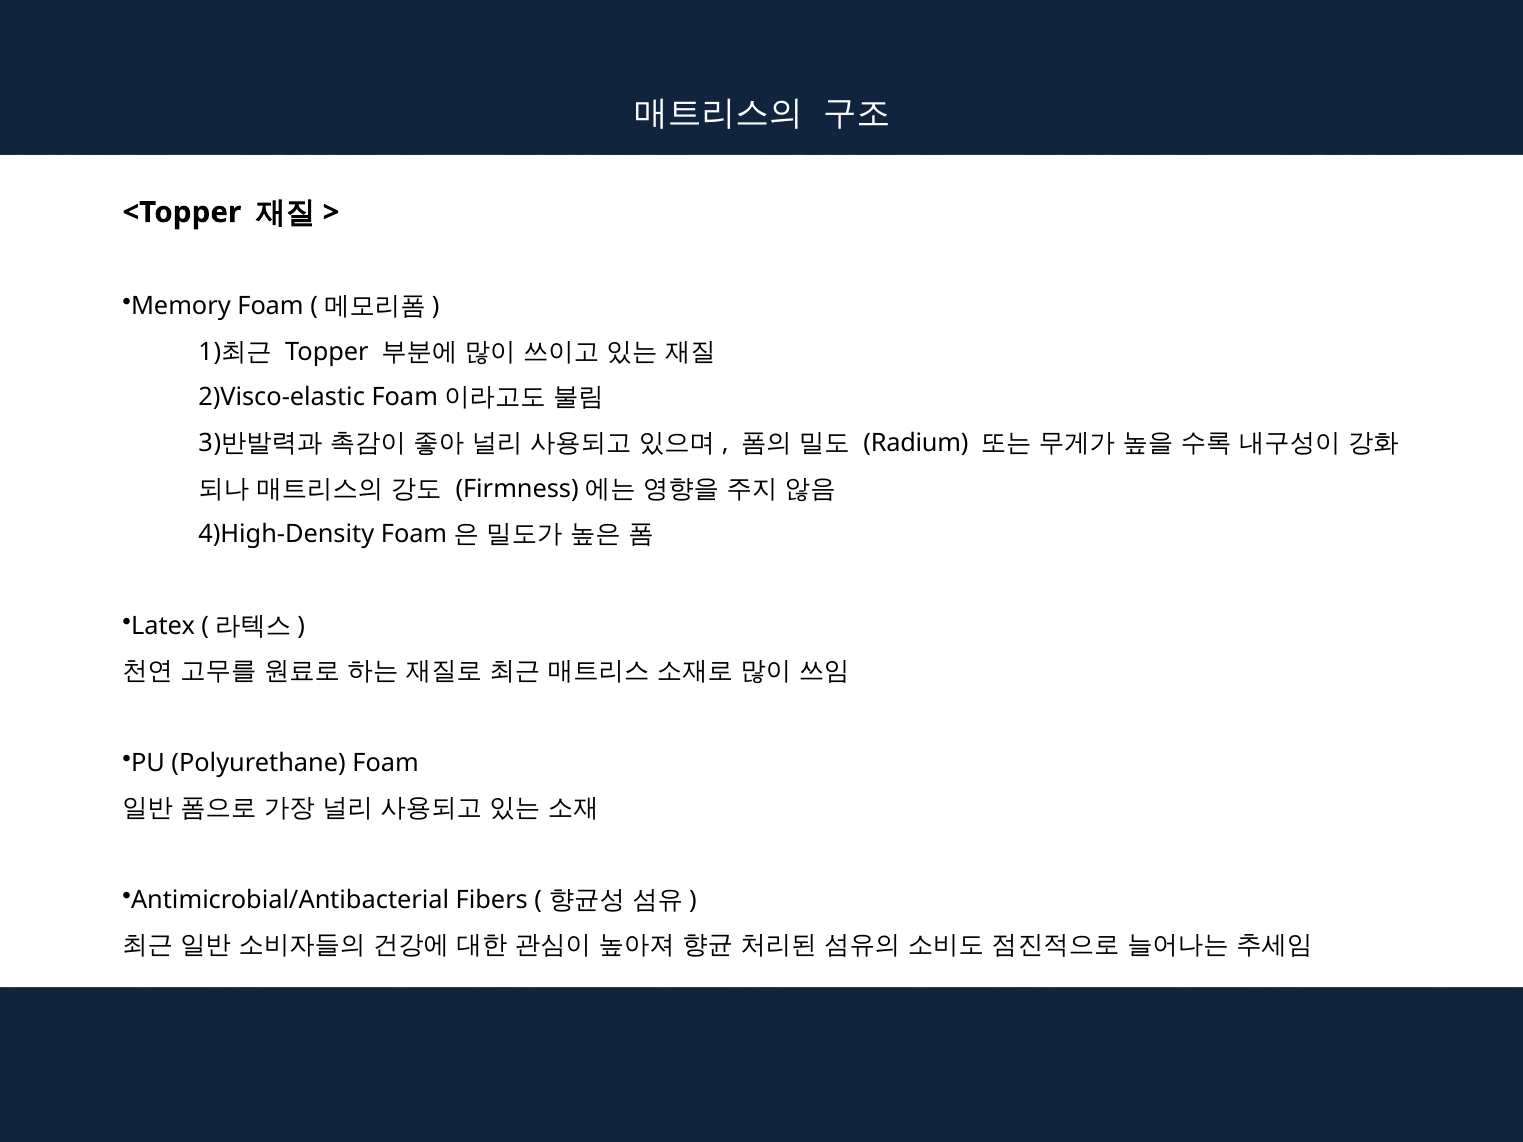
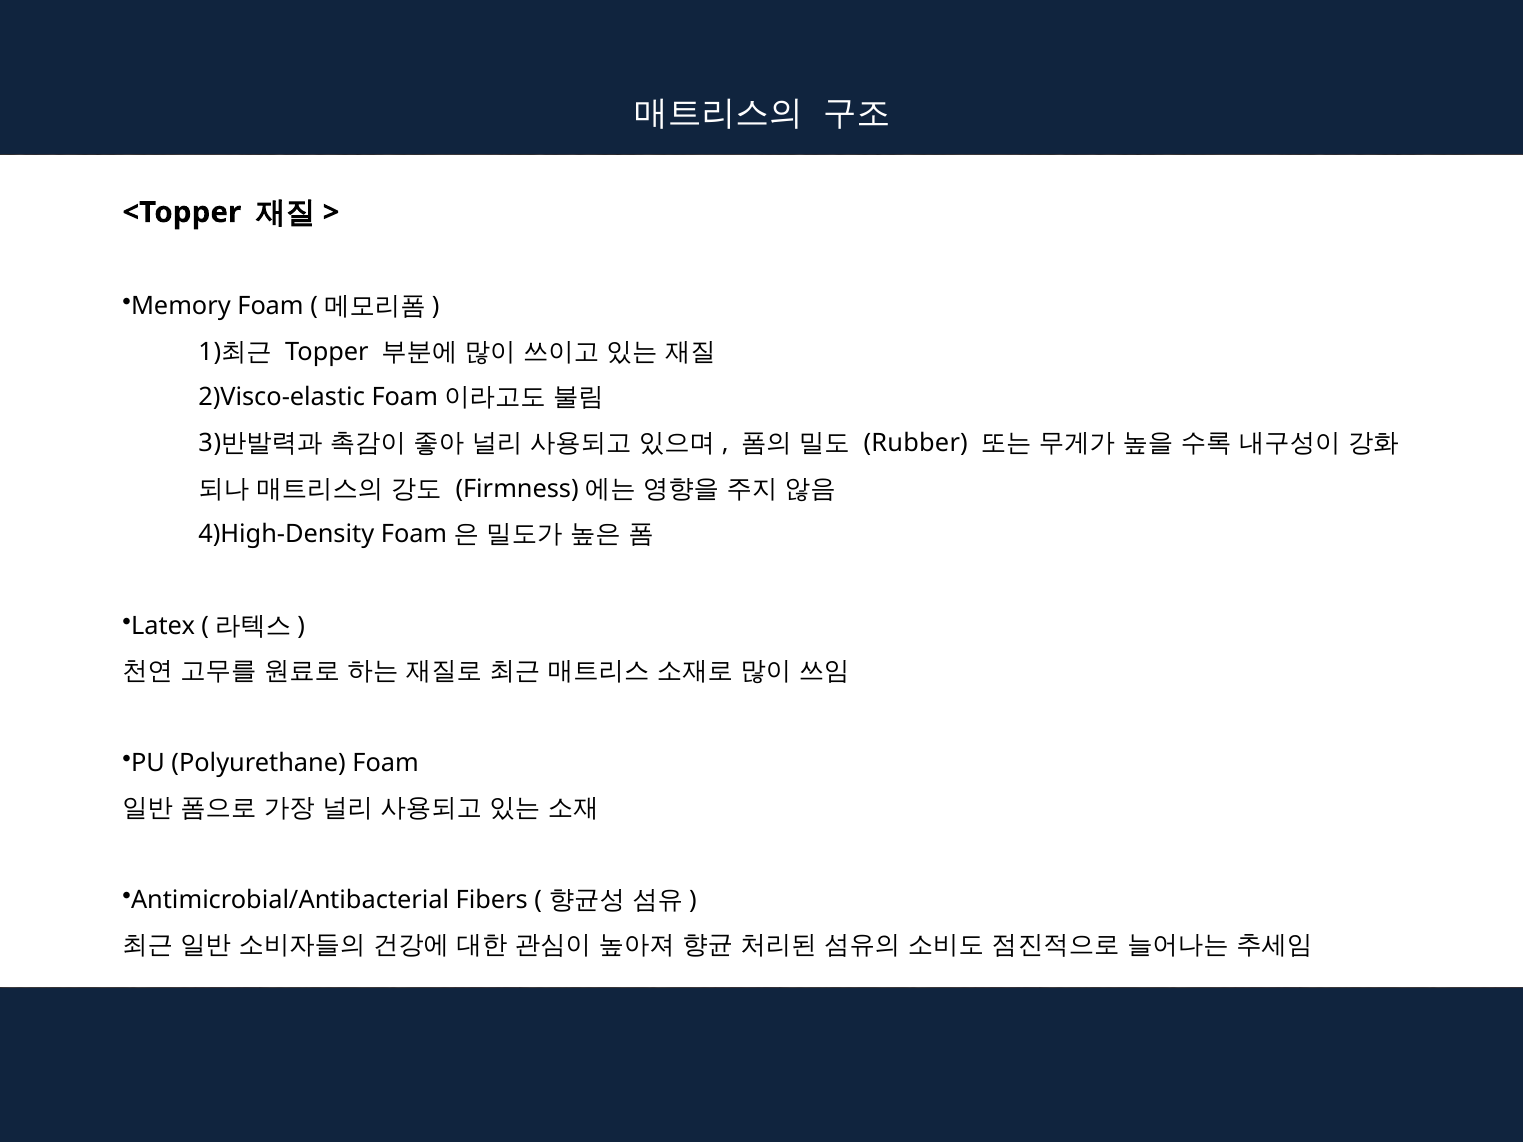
Radium: Radium -> Rubber
